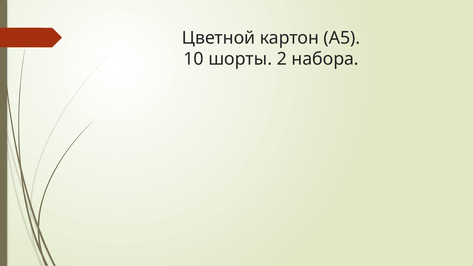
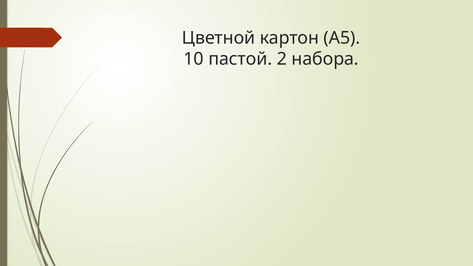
шорты: шорты -> пастой
